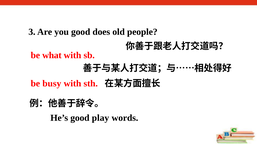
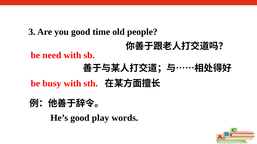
does: does -> time
what: what -> need
